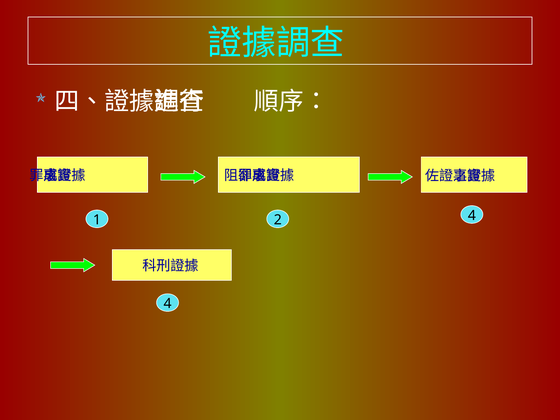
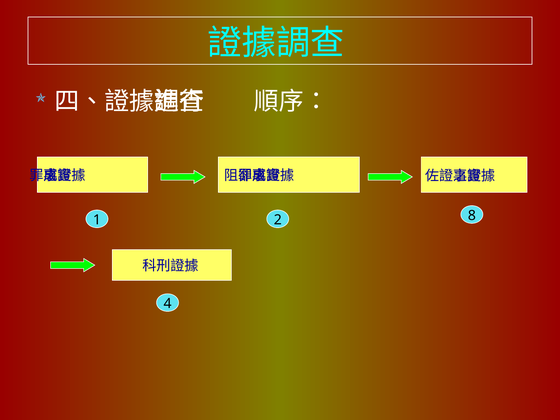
2 4: 4 -> 8
